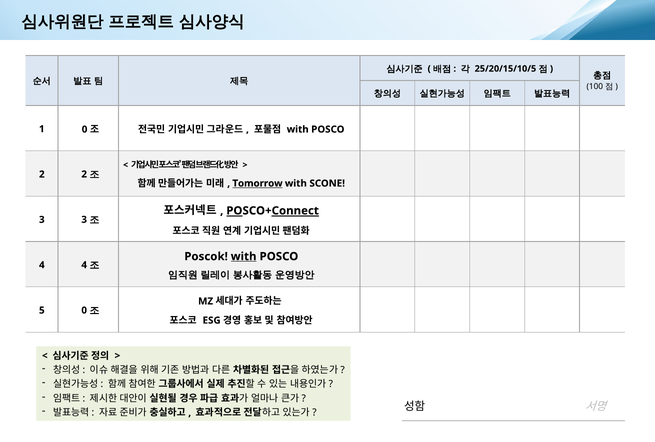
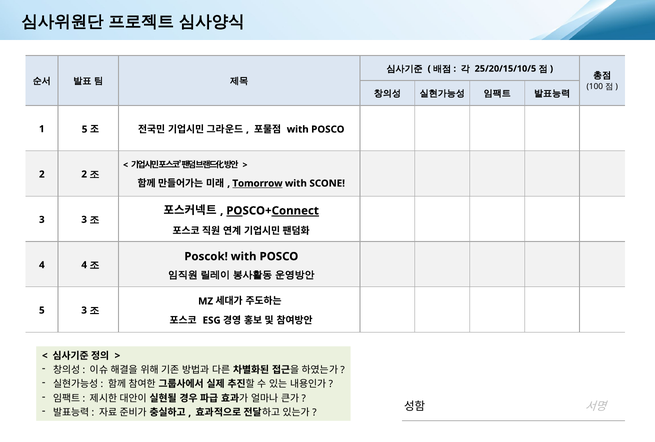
1 0: 0 -> 5
with at (244, 257) underline: present -> none
5 0: 0 -> 3
